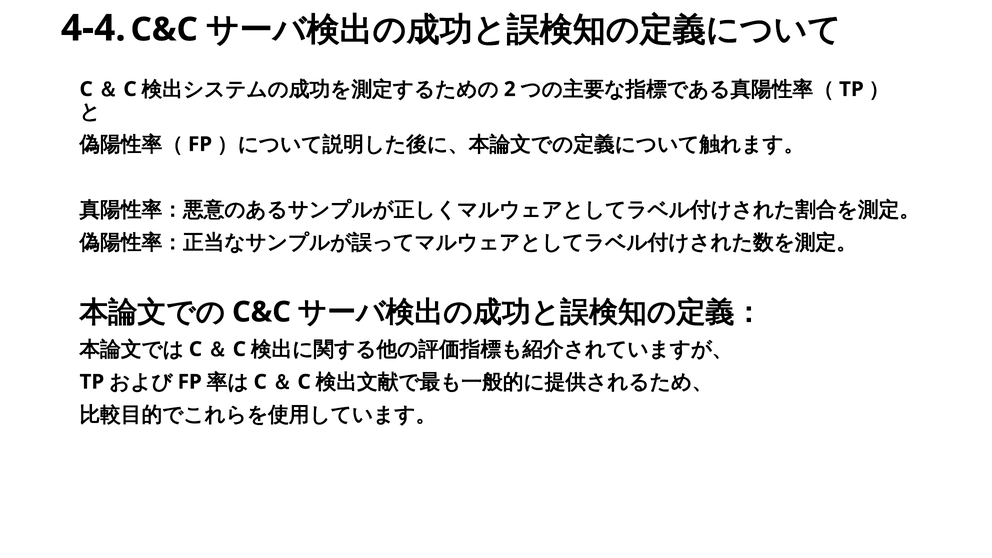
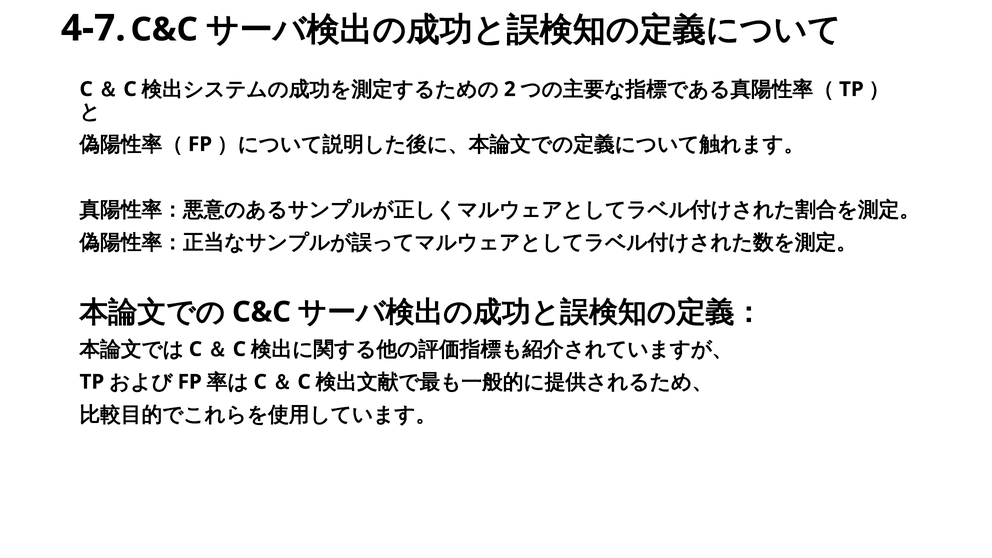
4-4: 4-4 -> 4-7
